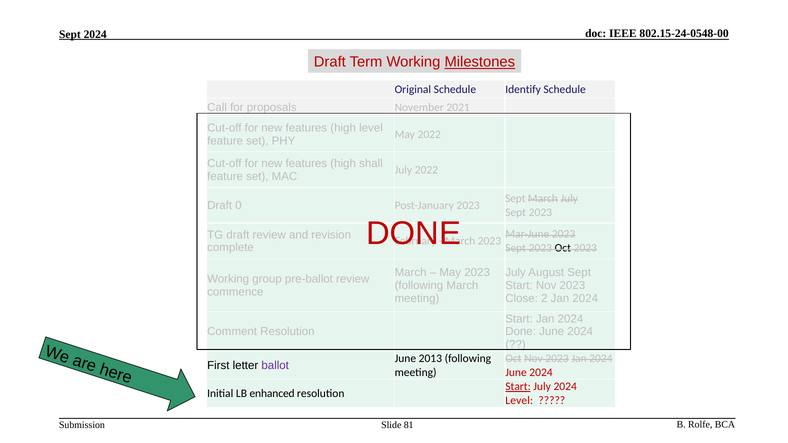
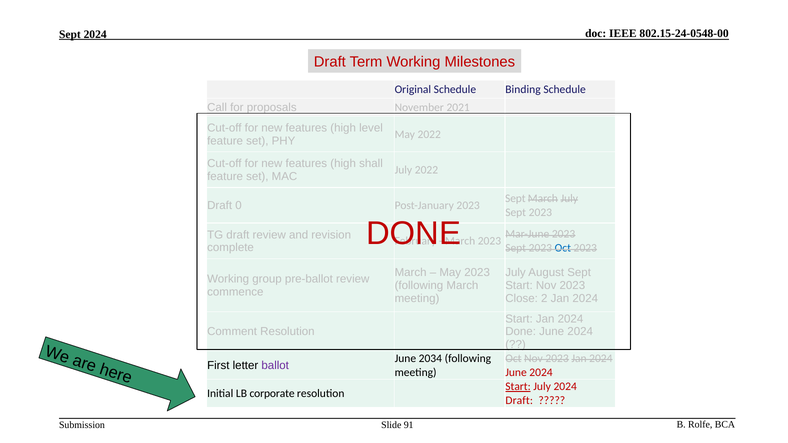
Milestones underline: present -> none
Identify: Identify -> Binding
Oct at (563, 248) colour: black -> blue
2013: 2013 -> 2034
enhanced: enhanced -> corporate
Level at (519, 401): Level -> Draft
81: 81 -> 91
